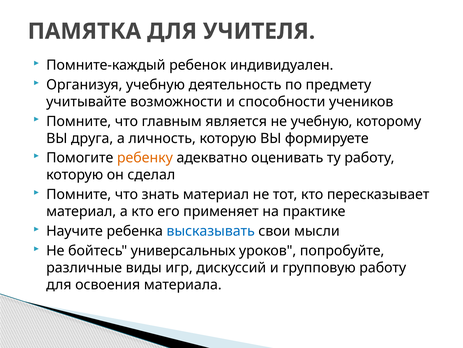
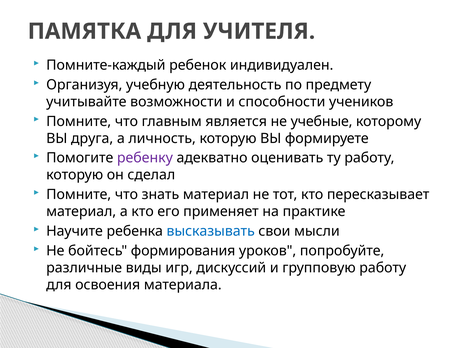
не учебную: учебную -> учебные
ребенку colour: orange -> purple
универсальных: универсальных -> формирования
